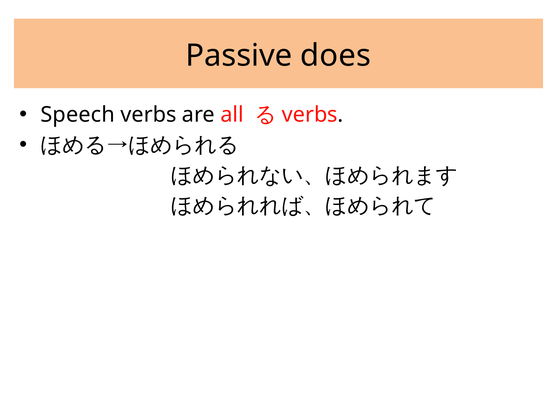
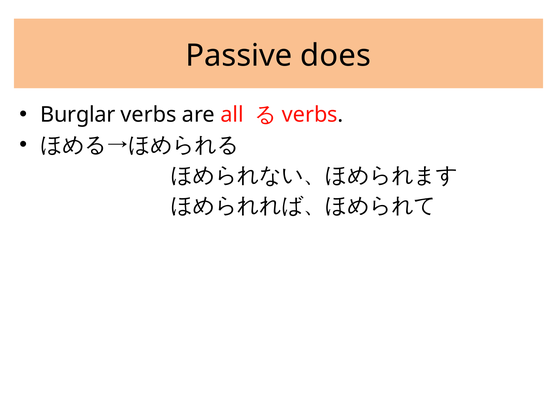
Speech: Speech -> Burglar
